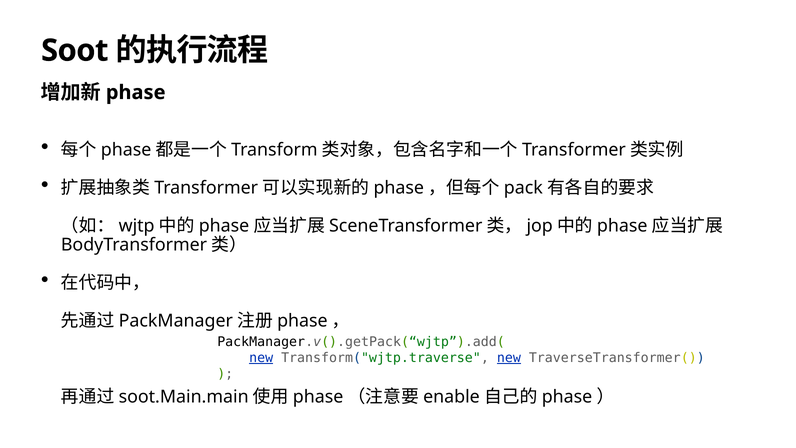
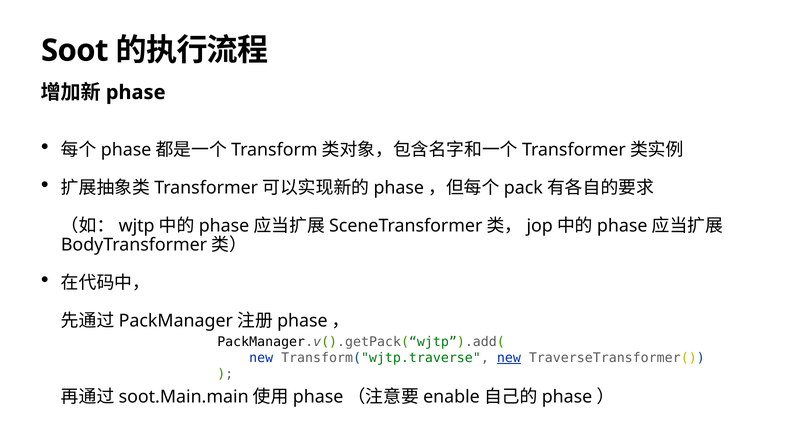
new at (261, 358) underline: present -> none
